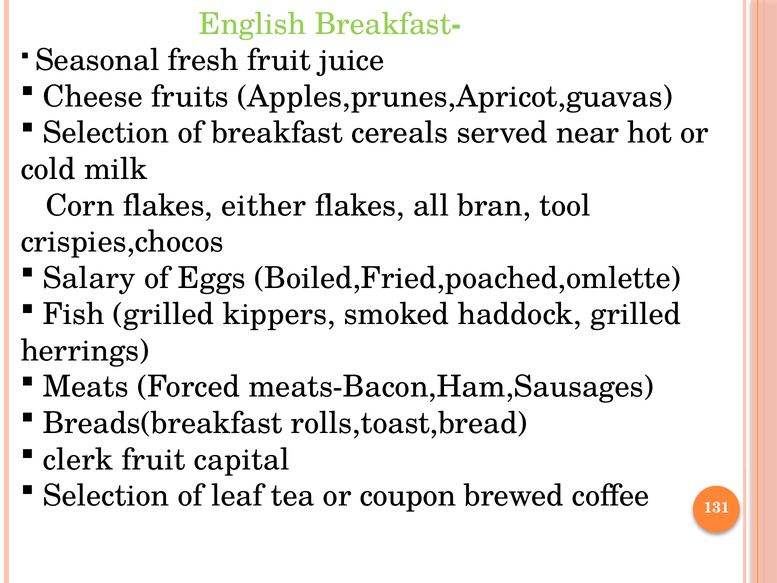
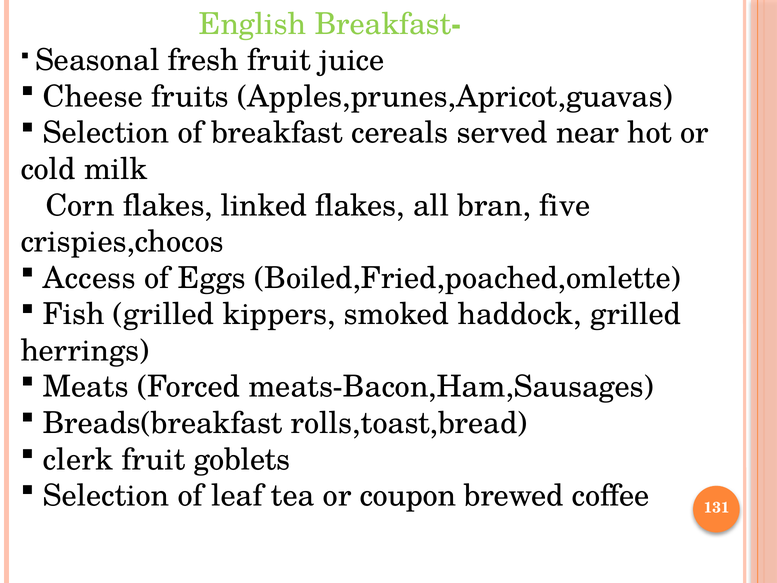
either: either -> linked
tool: tool -> five
Salary: Salary -> Access
capital: capital -> goblets
